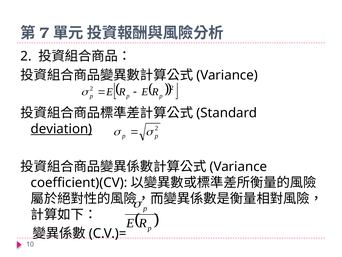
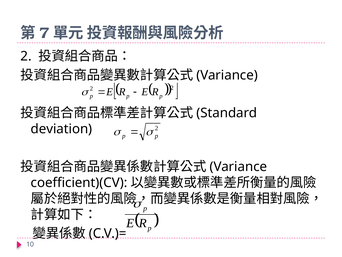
deviation underline: present -> none
